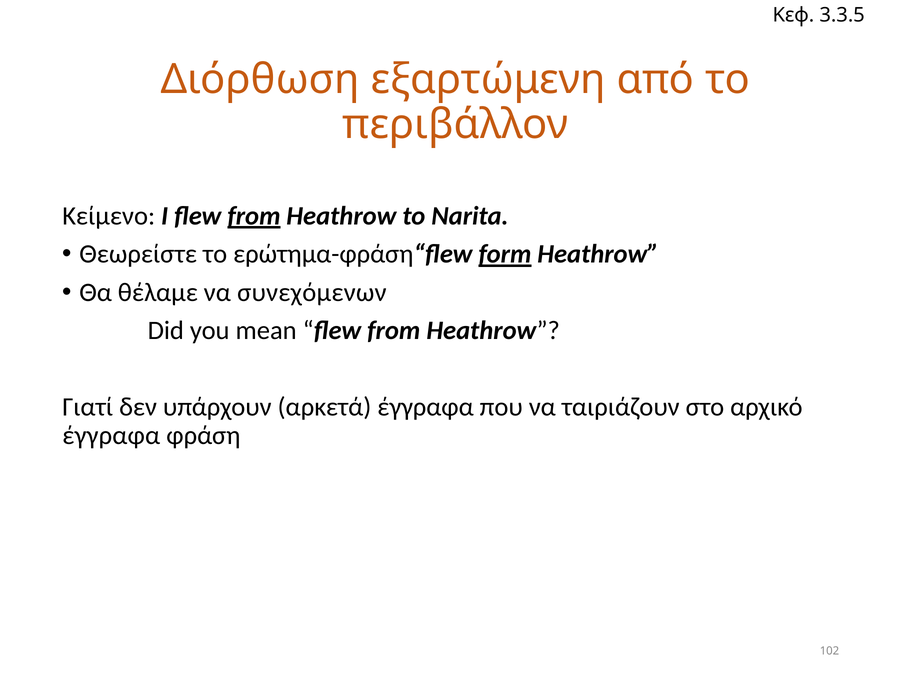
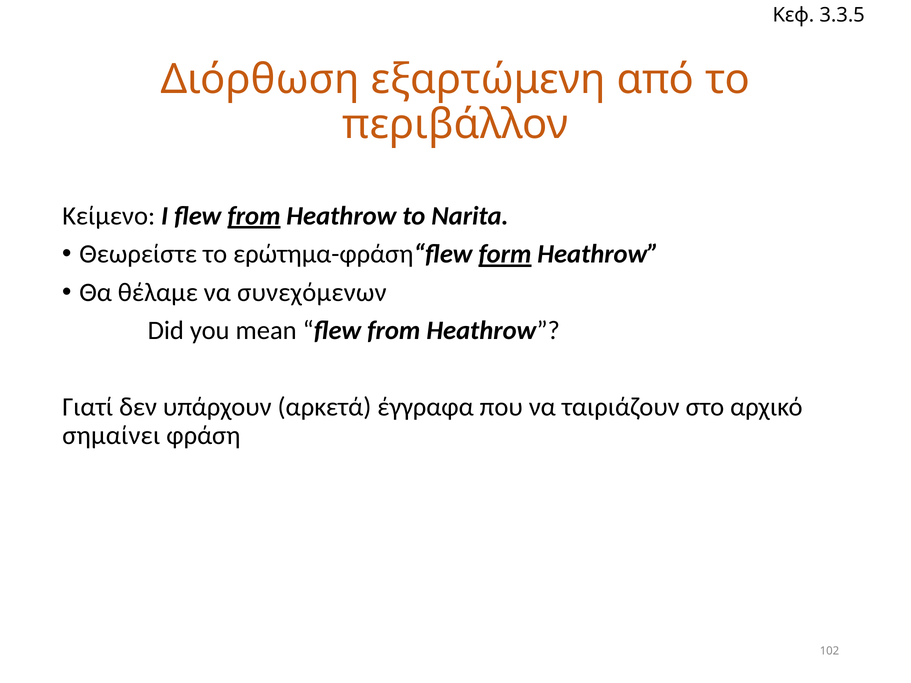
έγγραφα at (111, 436): έγγραφα -> σημαίνει
